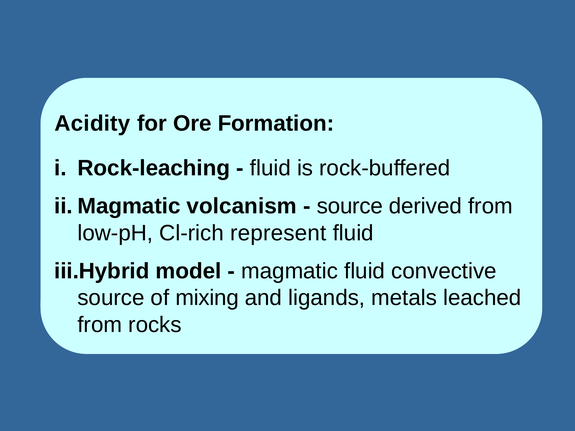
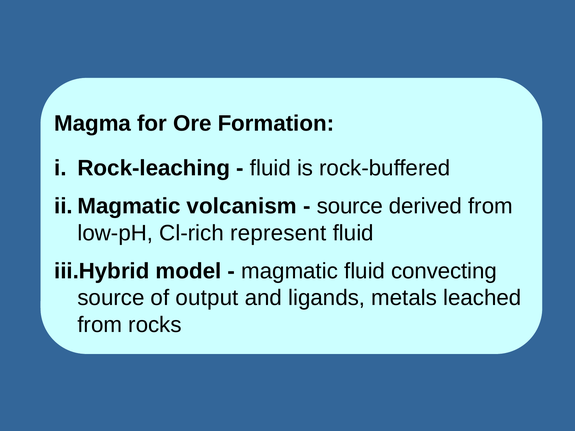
Acidity: Acidity -> Magma
convective: convective -> convecting
mixing: mixing -> output
